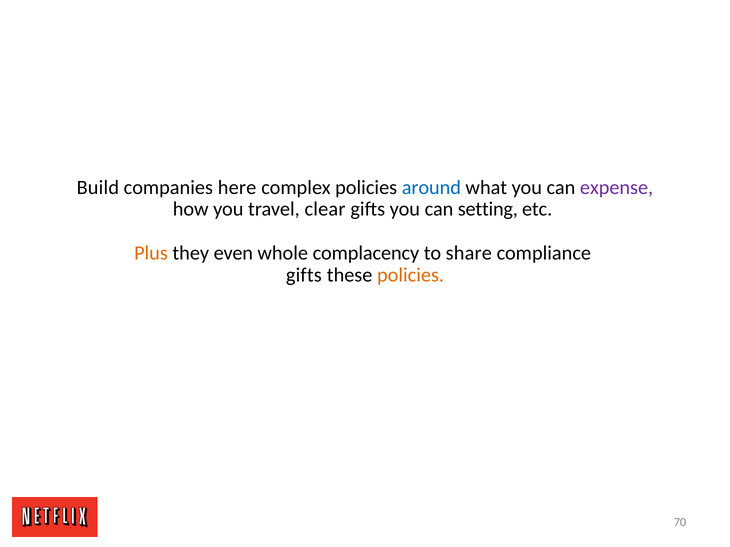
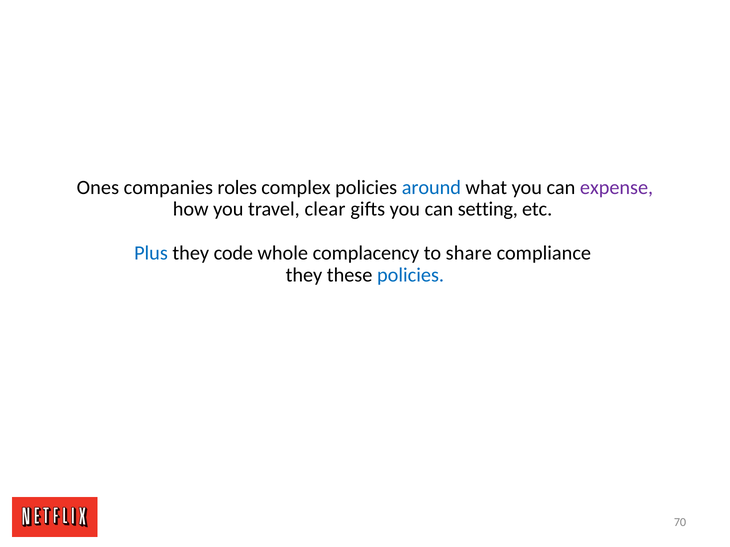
Build: Build -> Ones
here: here -> roles
Plus colour: orange -> blue
even: even -> code
gifts at (304, 275): gifts -> they
policies at (411, 275) colour: orange -> blue
